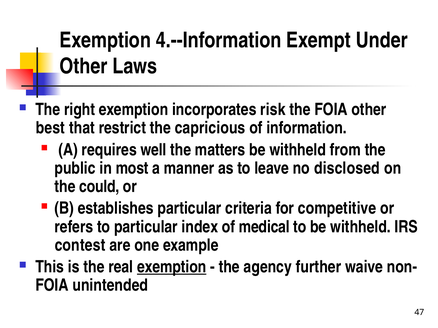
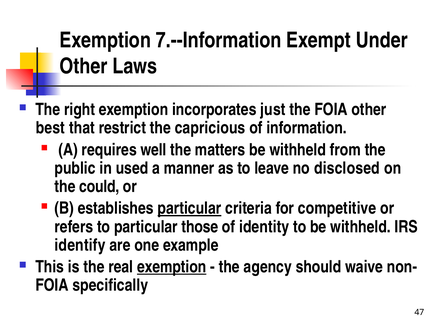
4.--Information: 4.--Information -> 7.--Information
risk: risk -> just
most: most -> used
particular at (190, 209) underline: none -> present
index: index -> those
medical: medical -> identity
contest: contest -> identify
further: further -> should
unintended: unintended -> specifically
